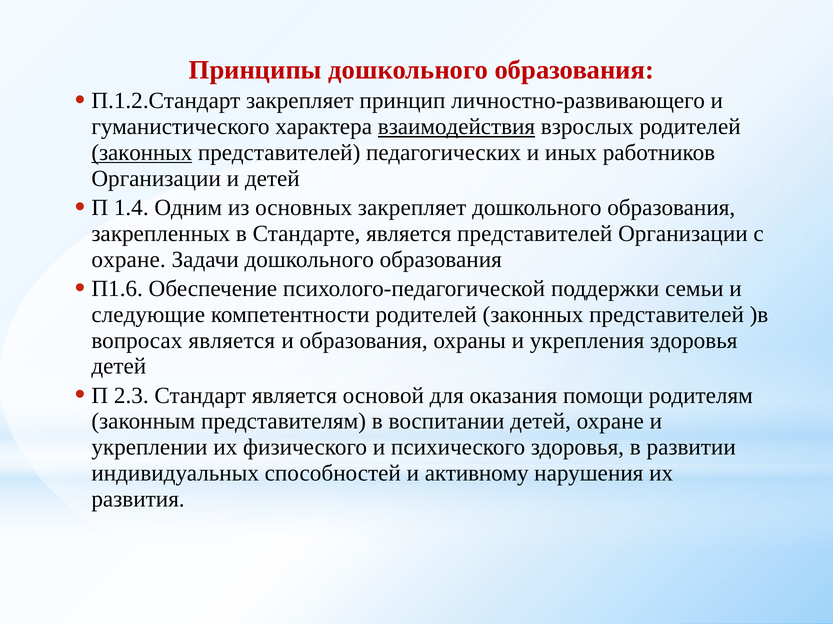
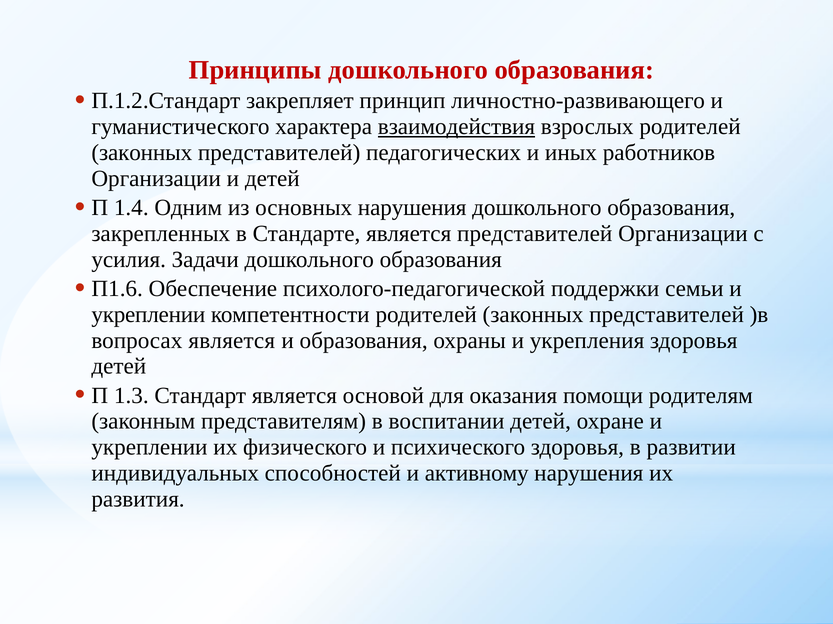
законных at (142, 153) underline: present -> none
основных закрепляет: закрепляет -> нарушения
охране at (129, 260): охране -> усилия
следующие at (148, 315): следующие -> укреплении
2.3: 2.3 -> 1.3
